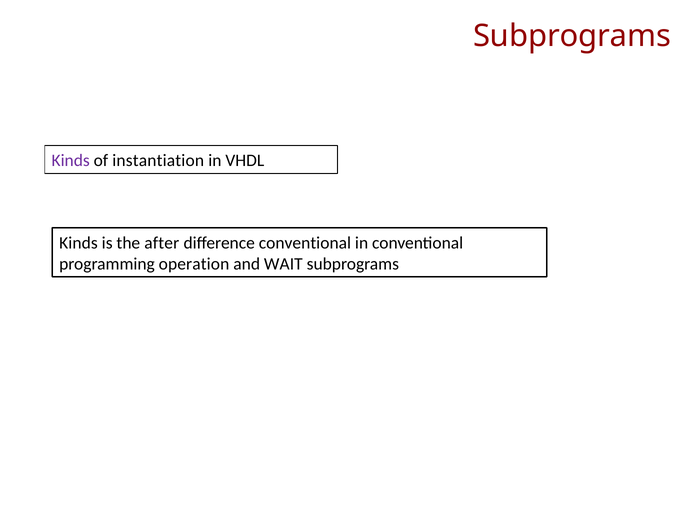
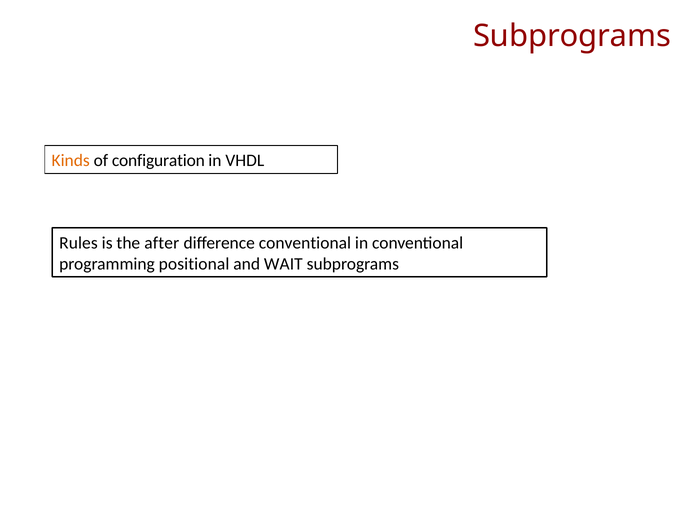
Kinds at (71, 161) colour: purple -> orange
instantiation: instantiation -> configuration
Kinds at (78, 243): Kinds -> Rules
operation: operation -> positional
